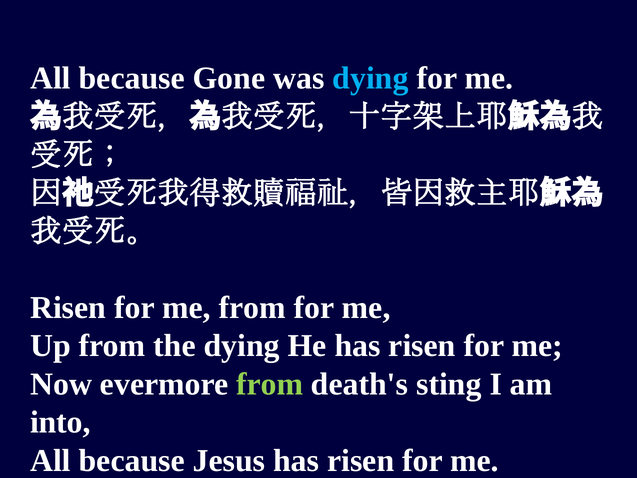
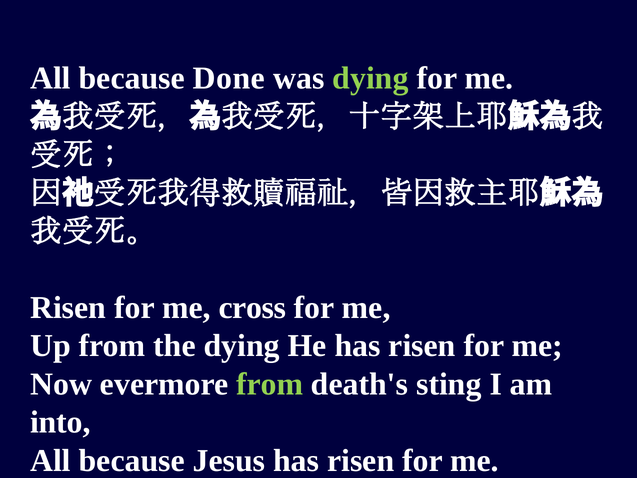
Gone: Gone -> Done
dying at (371, 78) colour: light blue -> light green
me from: from -> cross
